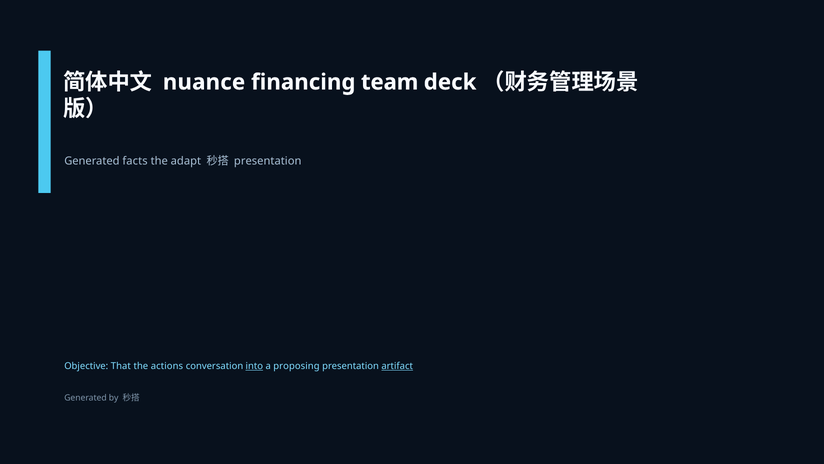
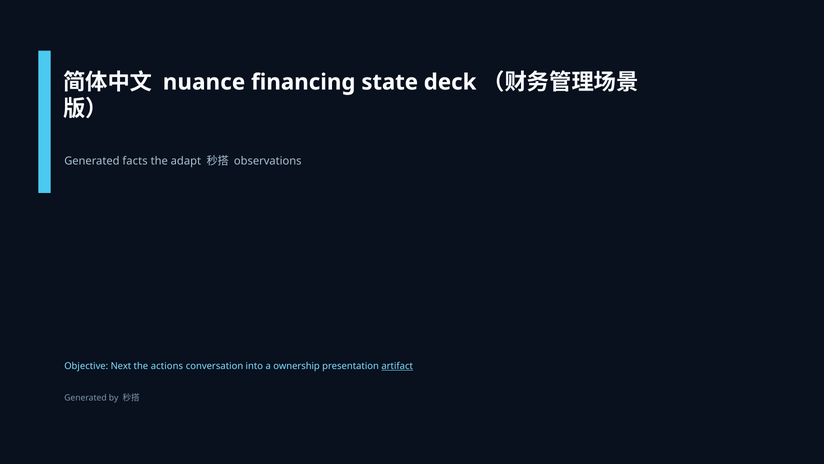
team: team -> state
presentation at (268, 161): presentation -> observations
That: That -> Next
into underline: present -> none
proposing: proposing -> ownership
